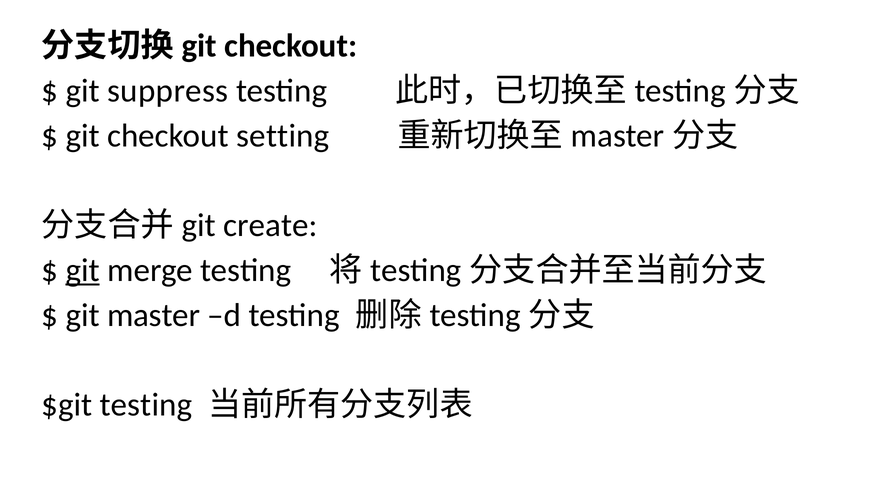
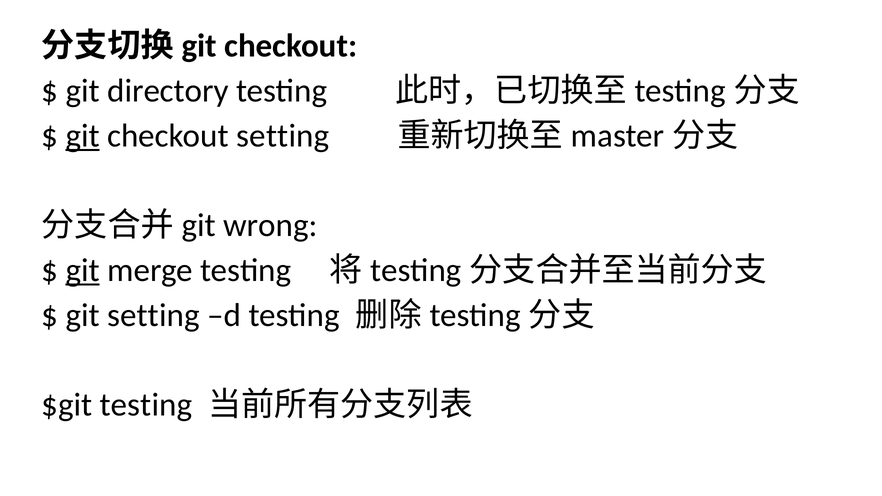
suppress: suppress -> directory
git at (83, 136) underline: none -> present
create: create -> wrong
git master: master -> setting
